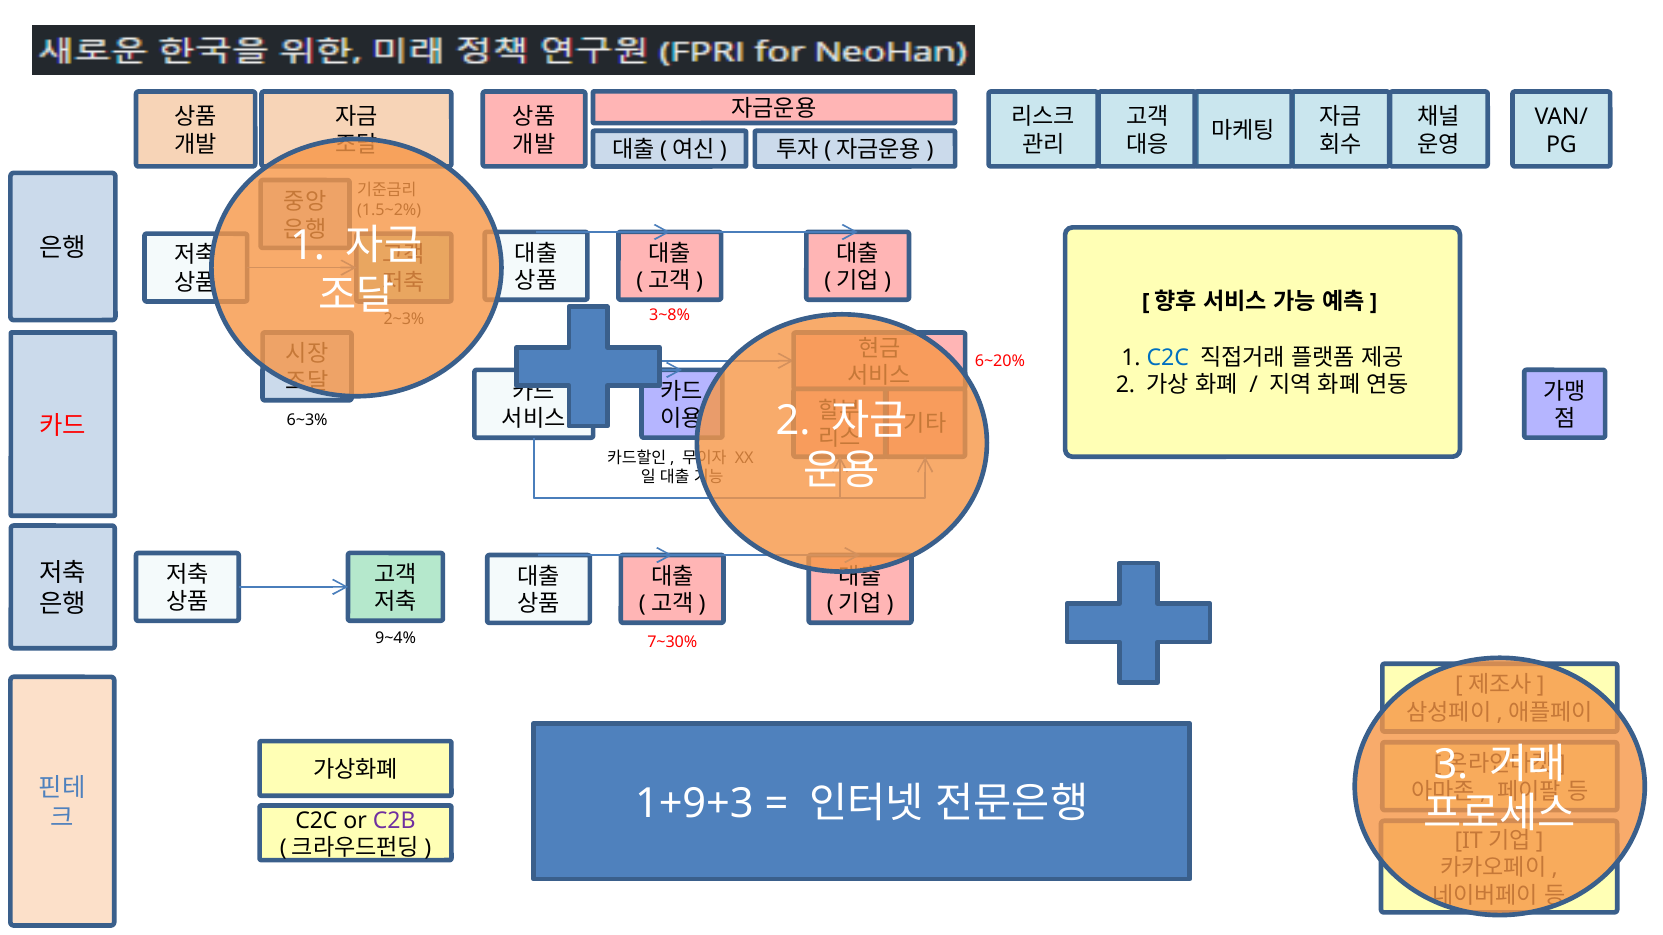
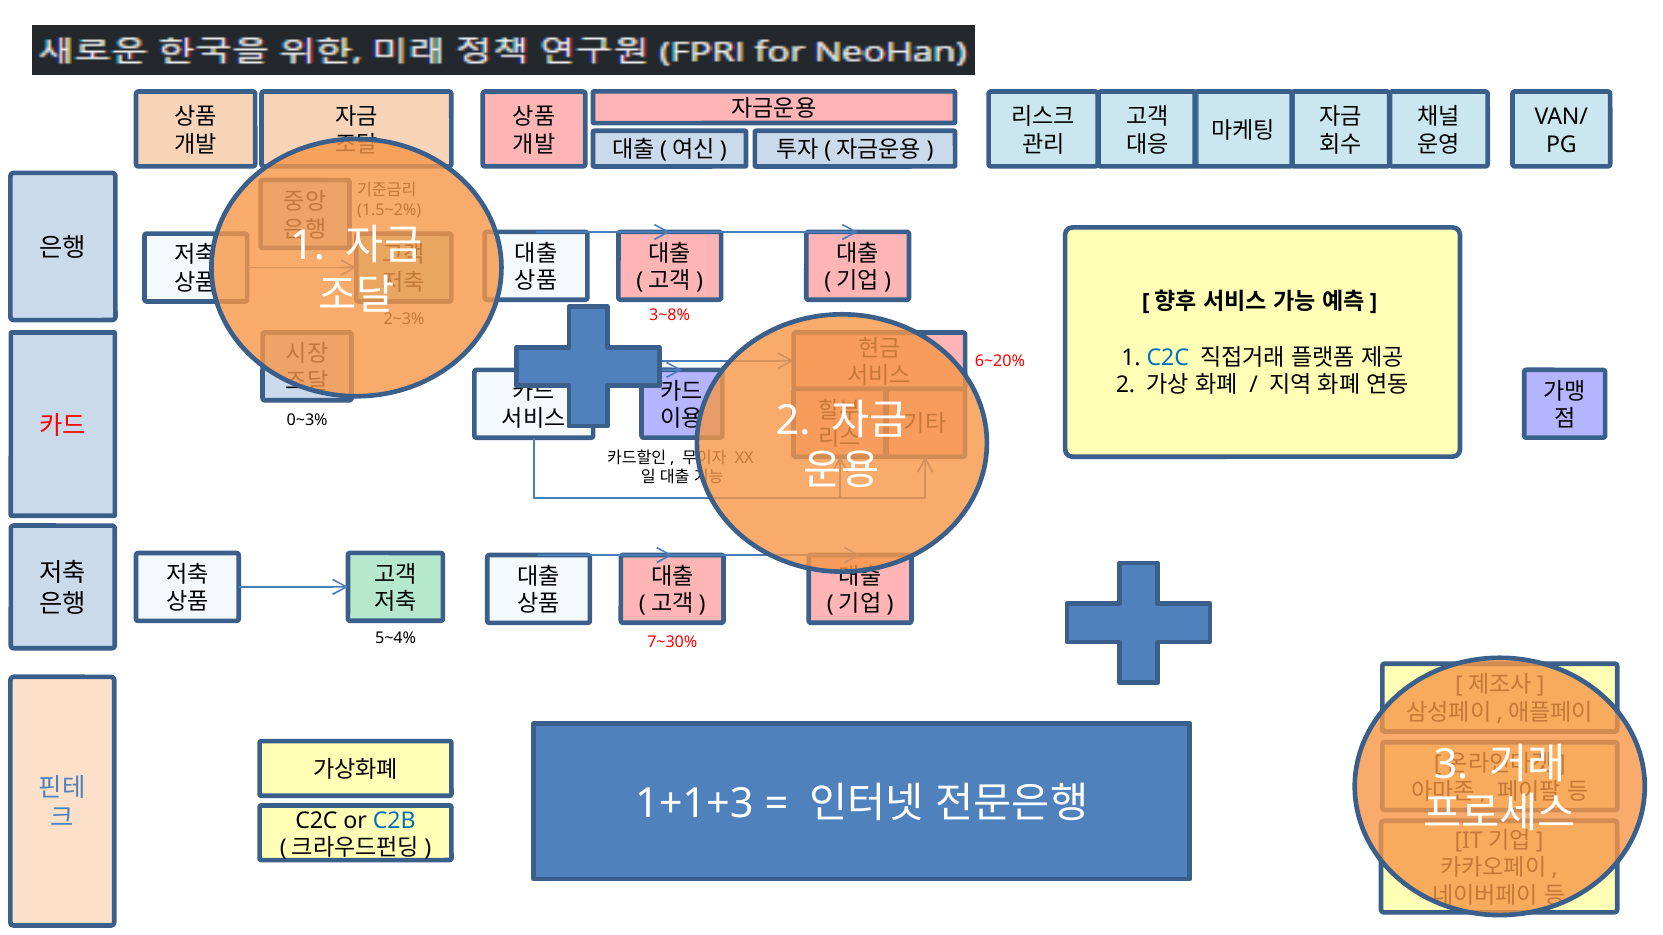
6~3%: 6~3% -> 0~3%
9~4%: 9~4% -> 5~4%
1+9+3: 1+9+3 -> 1+1+3
C2B colour: purple -> blue
